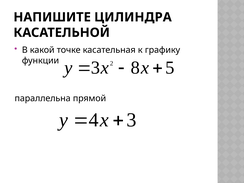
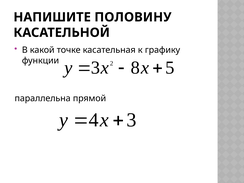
ЦИЛИНДРА: ЦИЛИНДРА -> ПОЛОВИНУ
